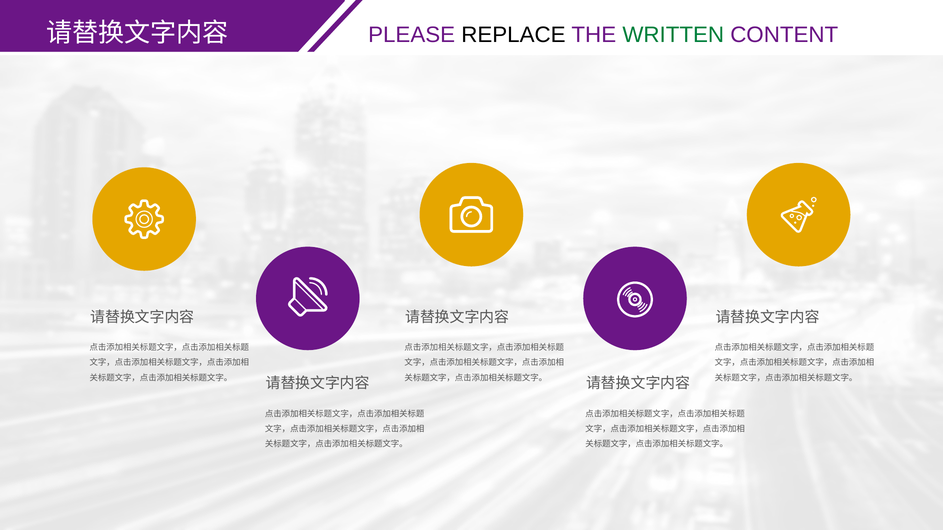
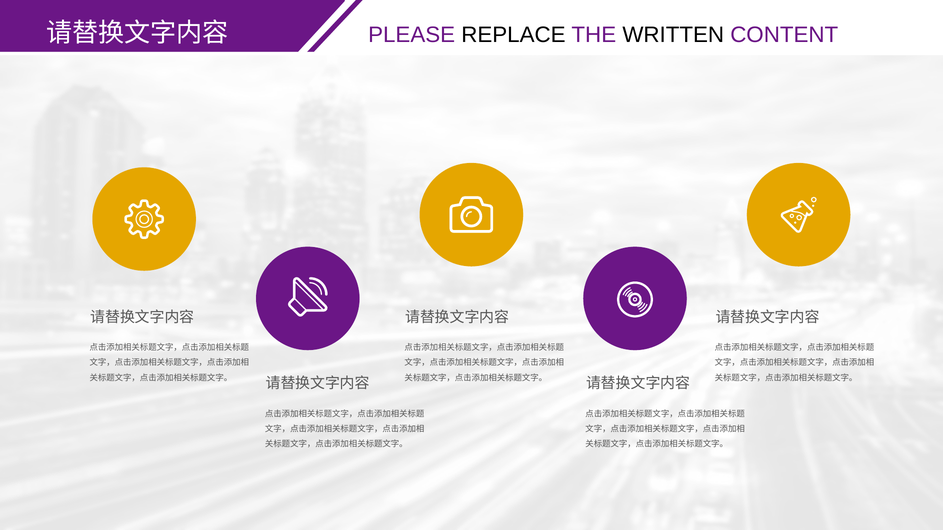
WRITTEN colour: green -> black
